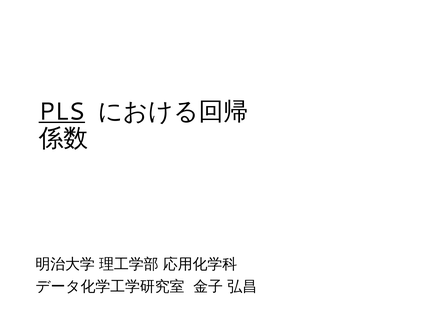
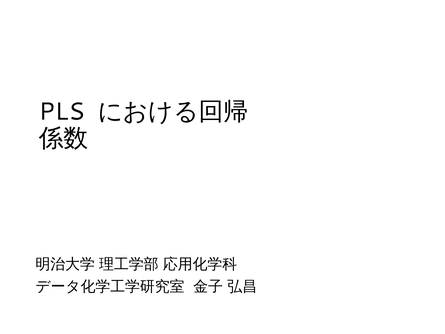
PLS underline: present -> none
